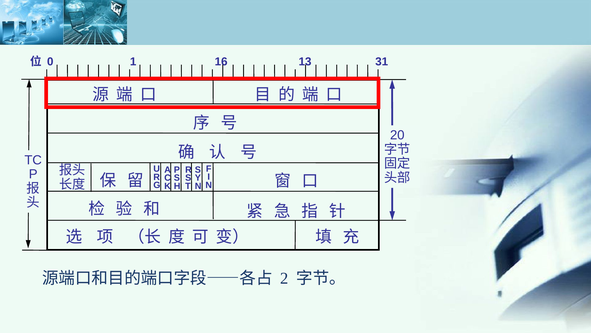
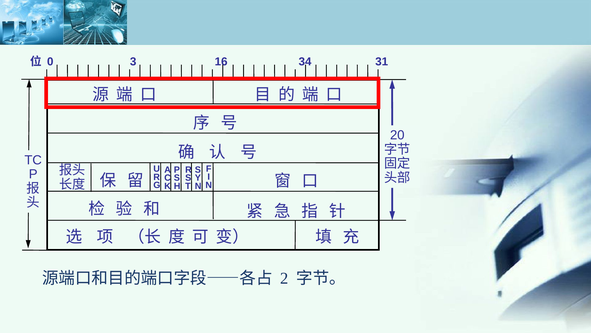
1: 1 -> 3
13: 13 -> 34
